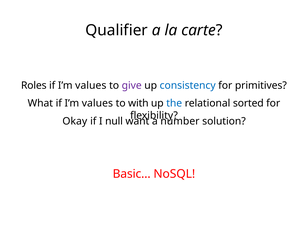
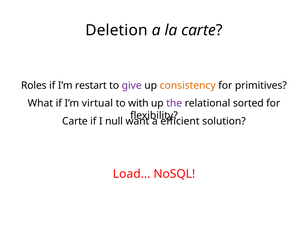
Qualifier: Qualifier -> Deletion
values at (91, 85): values -> restart
consistency colour: blue -> orange
What if I’m values: values -> virtual
the colour: blue -> purple
Okay at (75, 121): Okay -> Carte
number: number -> efficient
Basic…: Basic… -> Load…
